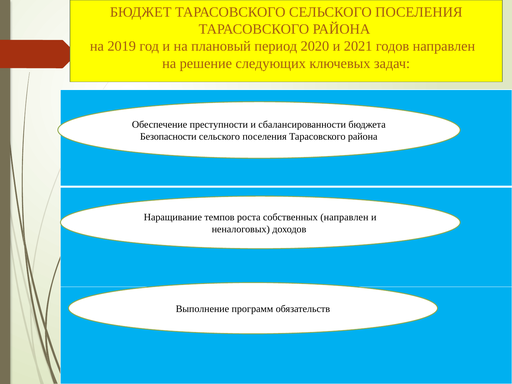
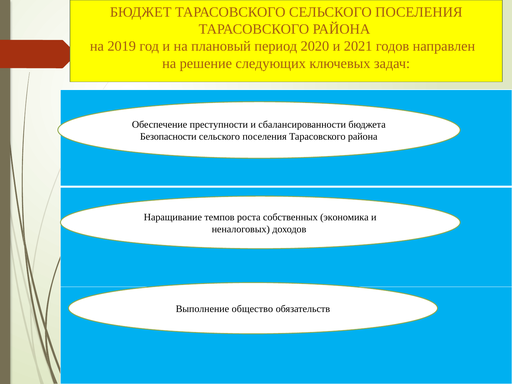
собственных направлен: направлен -> экономика
программ: программ -> общество
